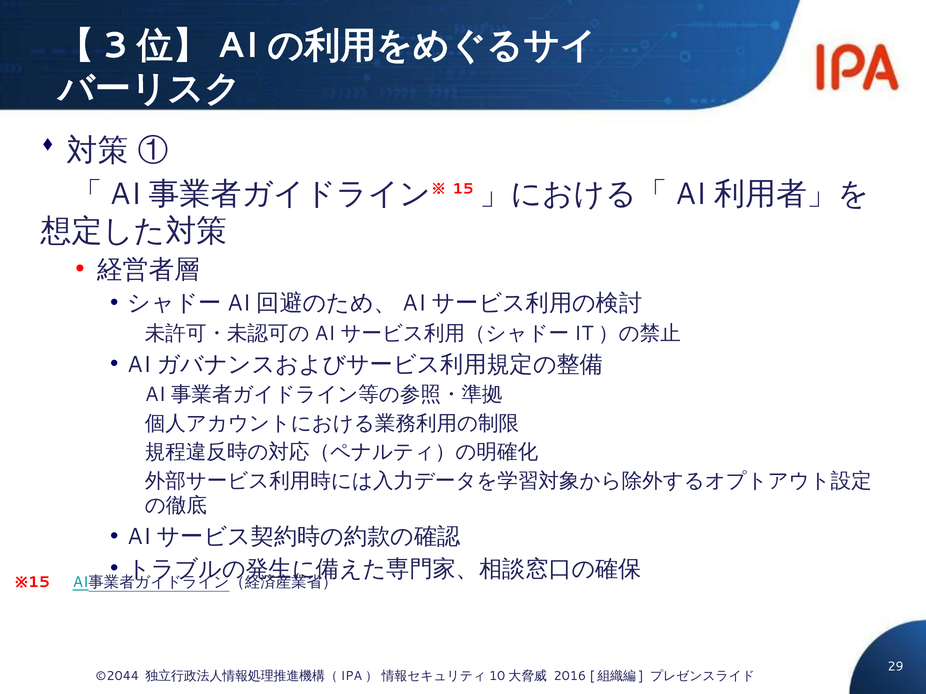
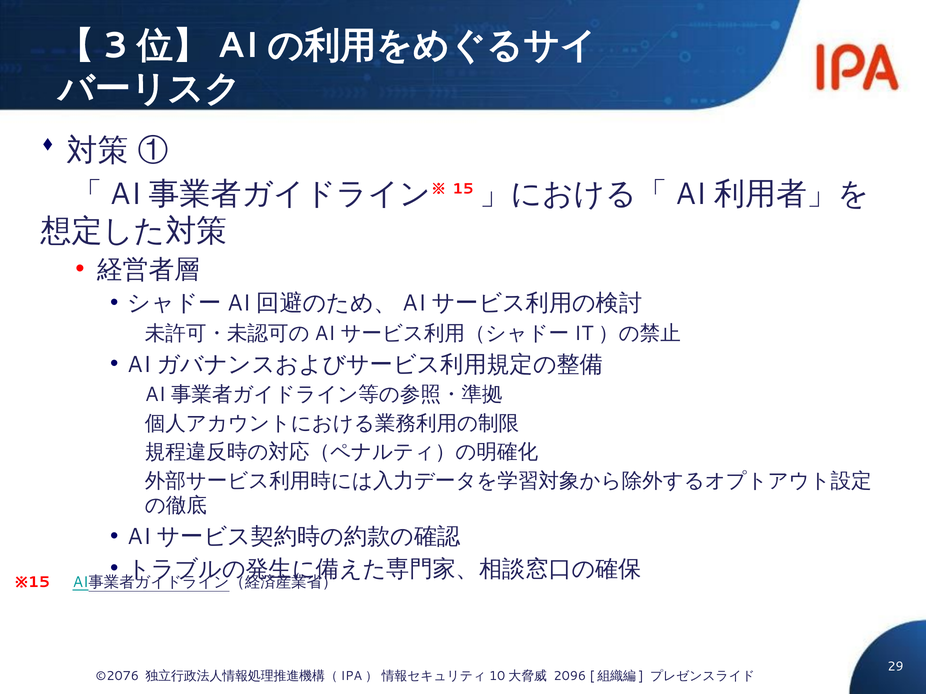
©2044: ©2044 -> ©2076
2016: 2016 -> 2096
